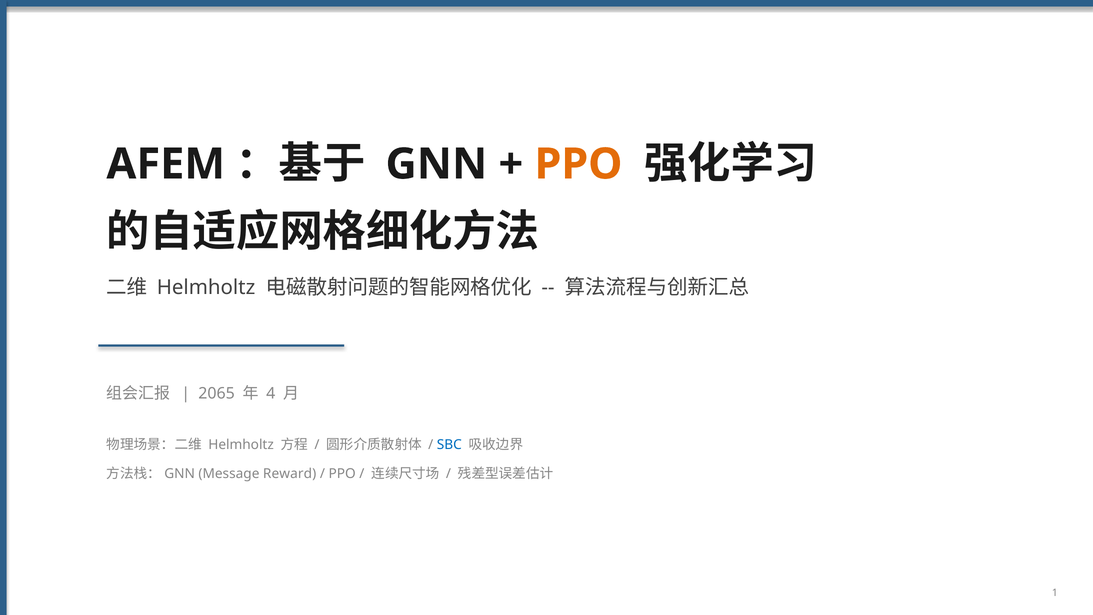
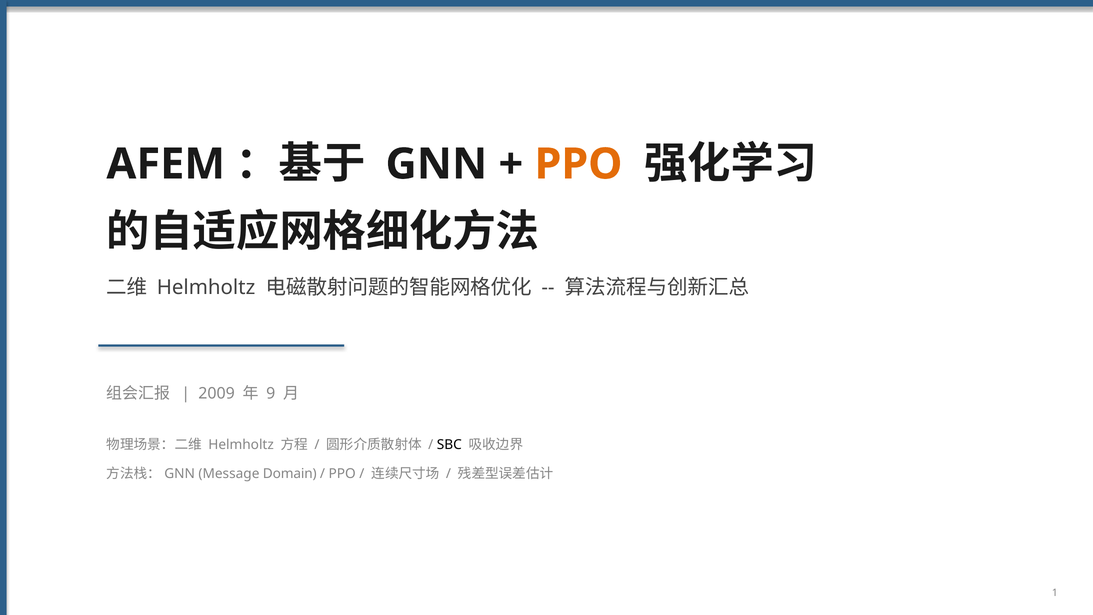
2065: 2065 -> 2009
4: 4 -> 9
SBC colour: blue -> black
Reward: Reward -> Domain
